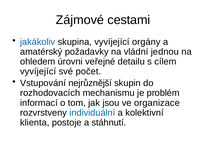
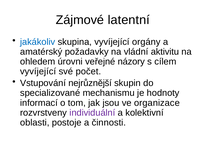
cestami: cestami -> latentní
jednou: jednou -> aktivitu
detailu: detailu -> názory
rozhodovacích: rozhodovacích -> specializované
problém: problém -> hodnoty
individuální colour: blue -> purple
klienta: klienta -> oblasti
stáhnutí: stáhnutí -> činnosti
